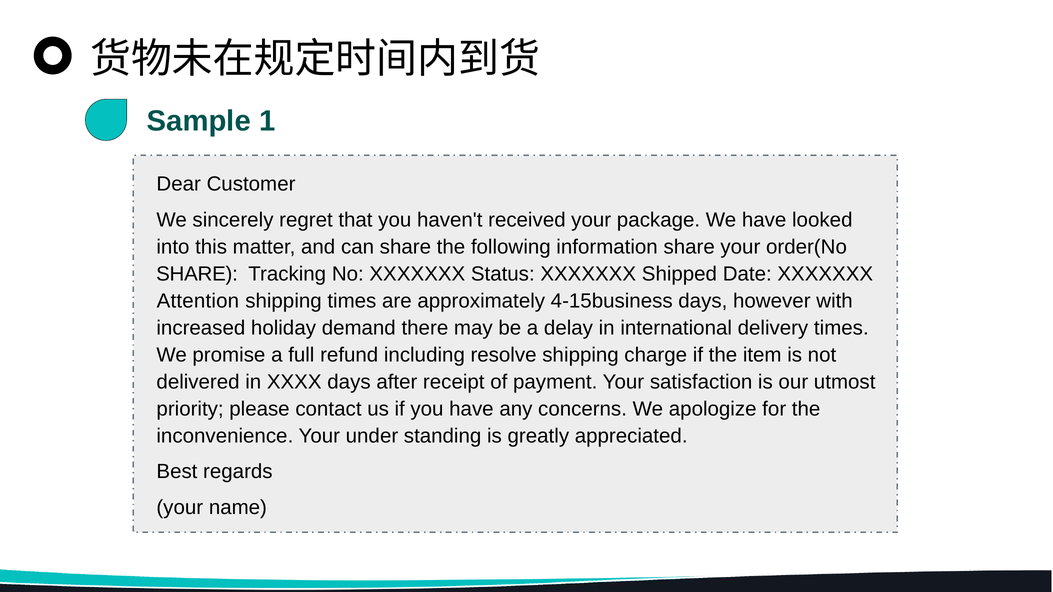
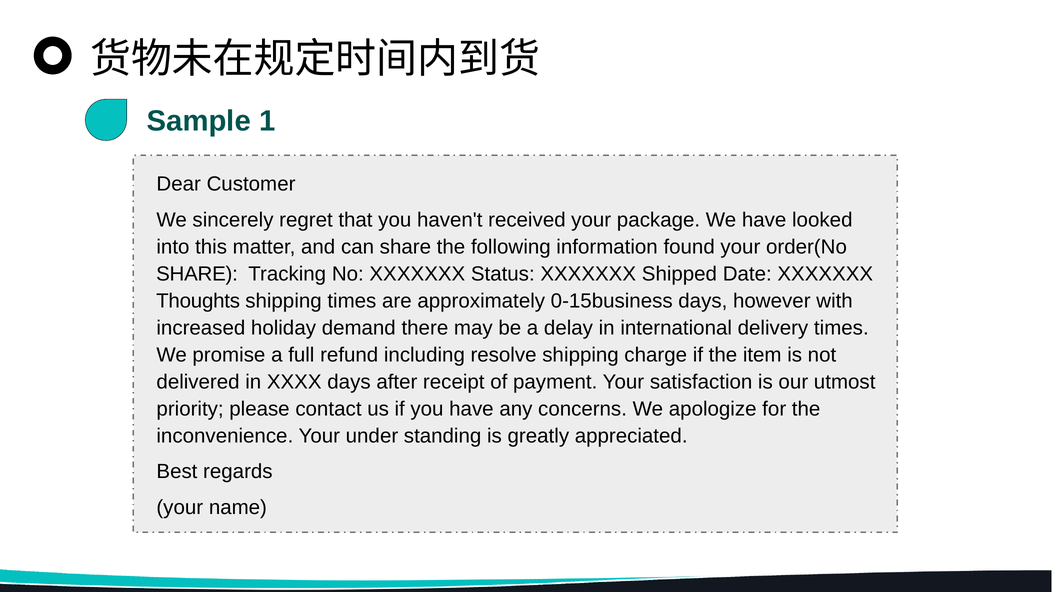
information share: share -> found
Attention: Attention -> Thoughts
4-15business: 4-15business -> 0-15business
